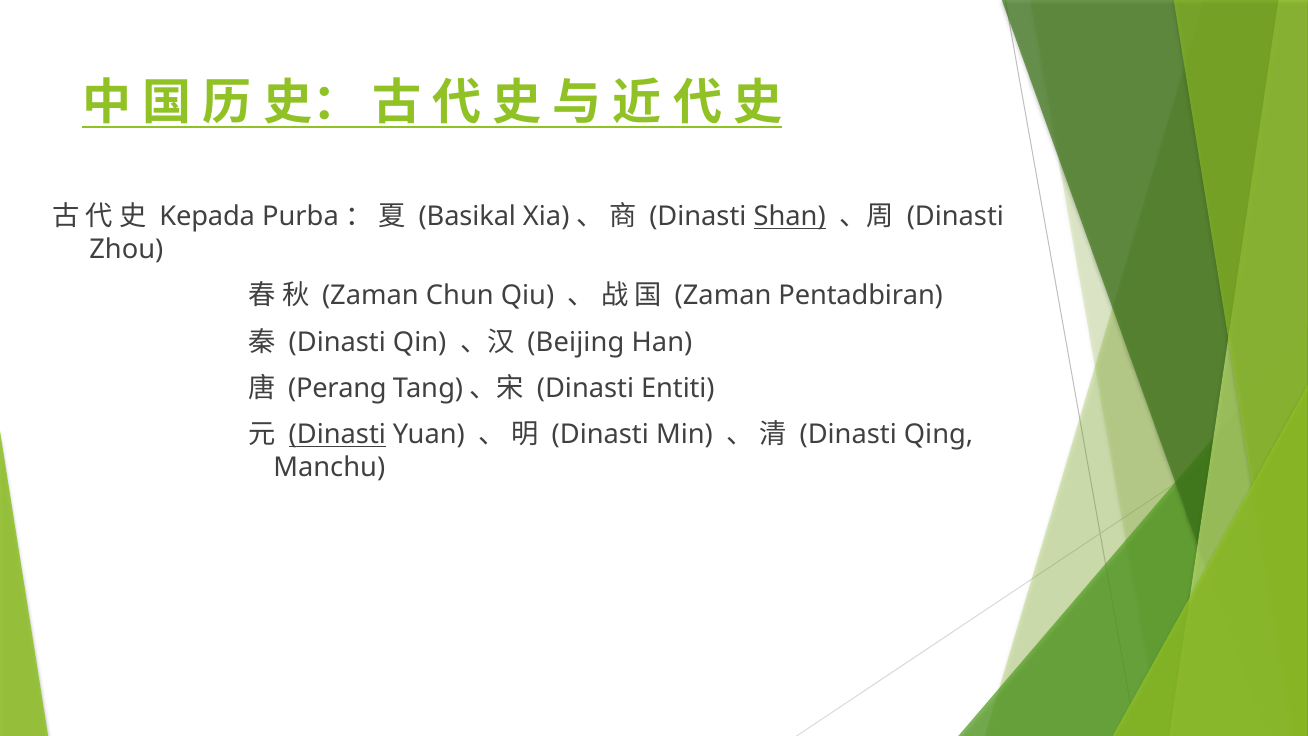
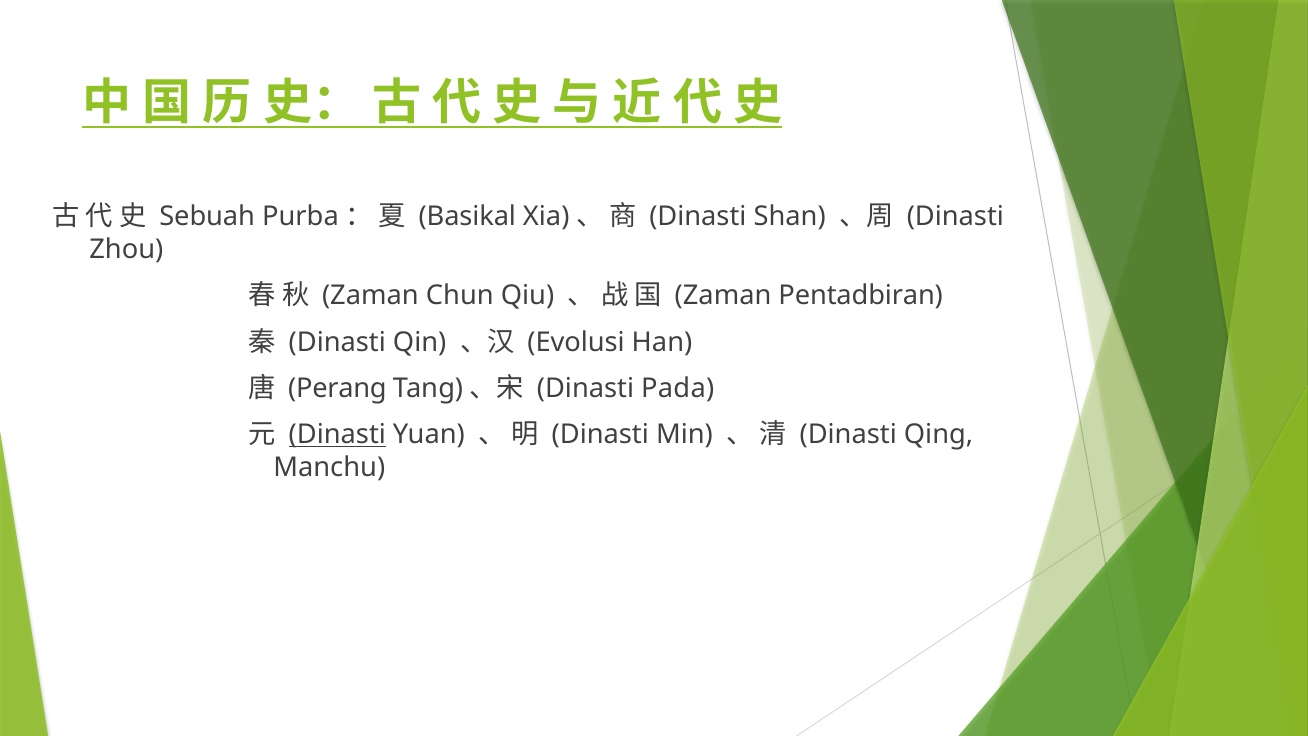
Kepada: Kepada -> Sebuah
Shan underline: present -> none
Beijing: Beijing -> Evolusi
Entiti: Entiti -> Pada
